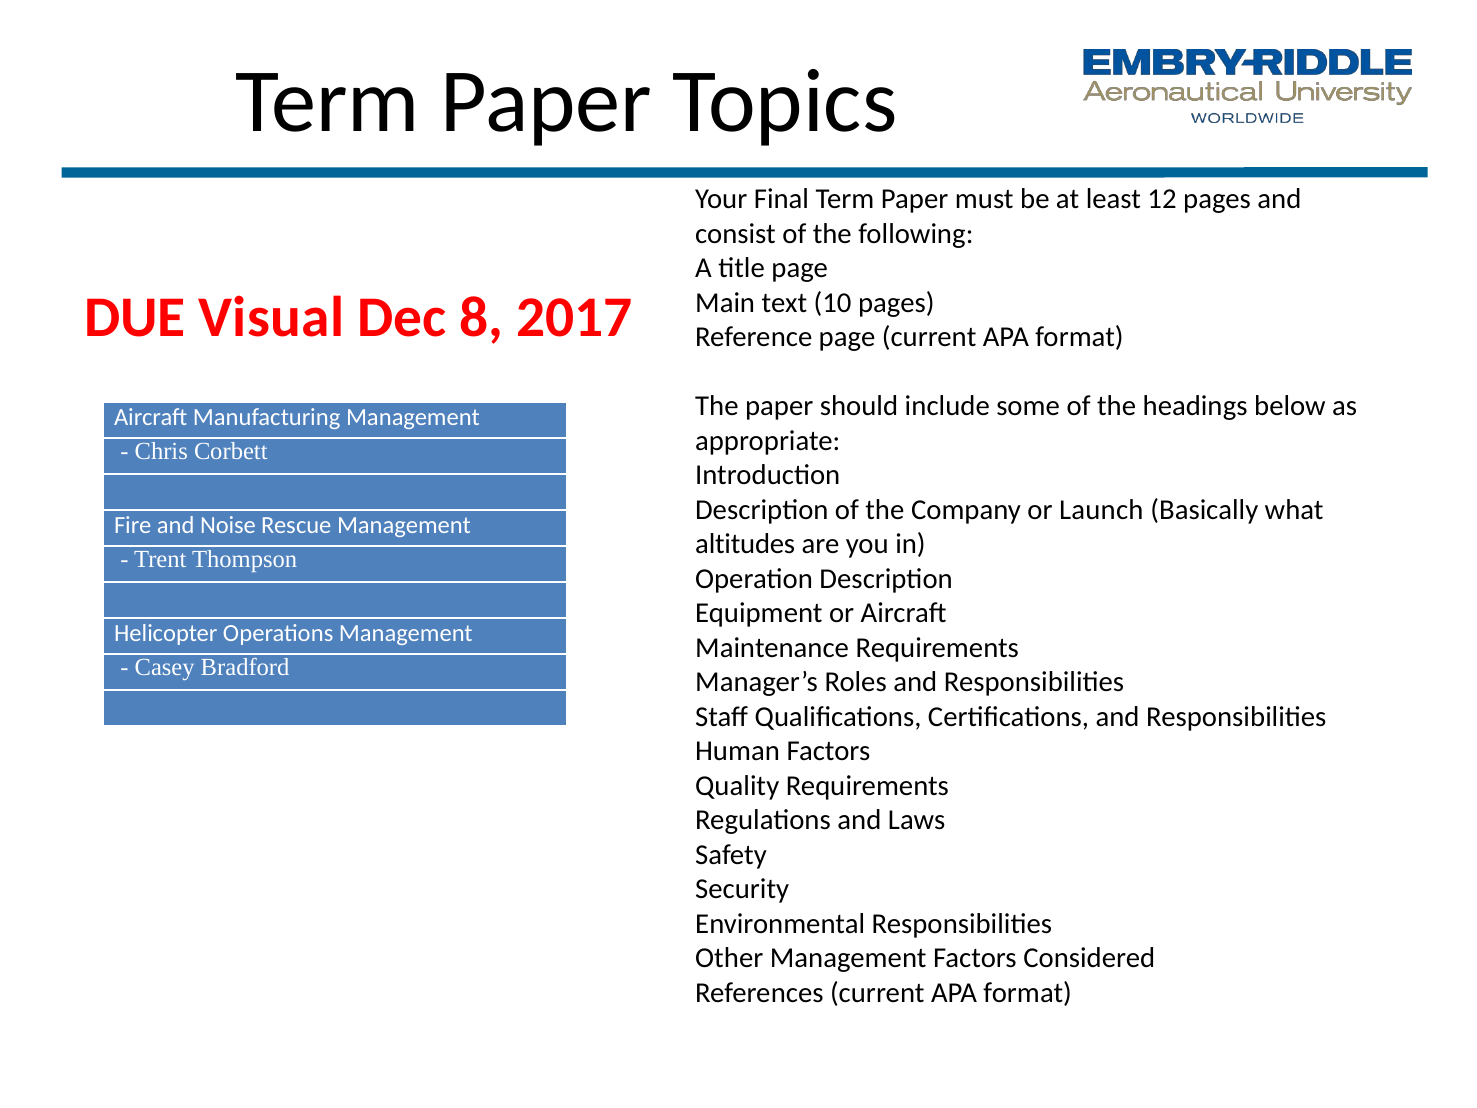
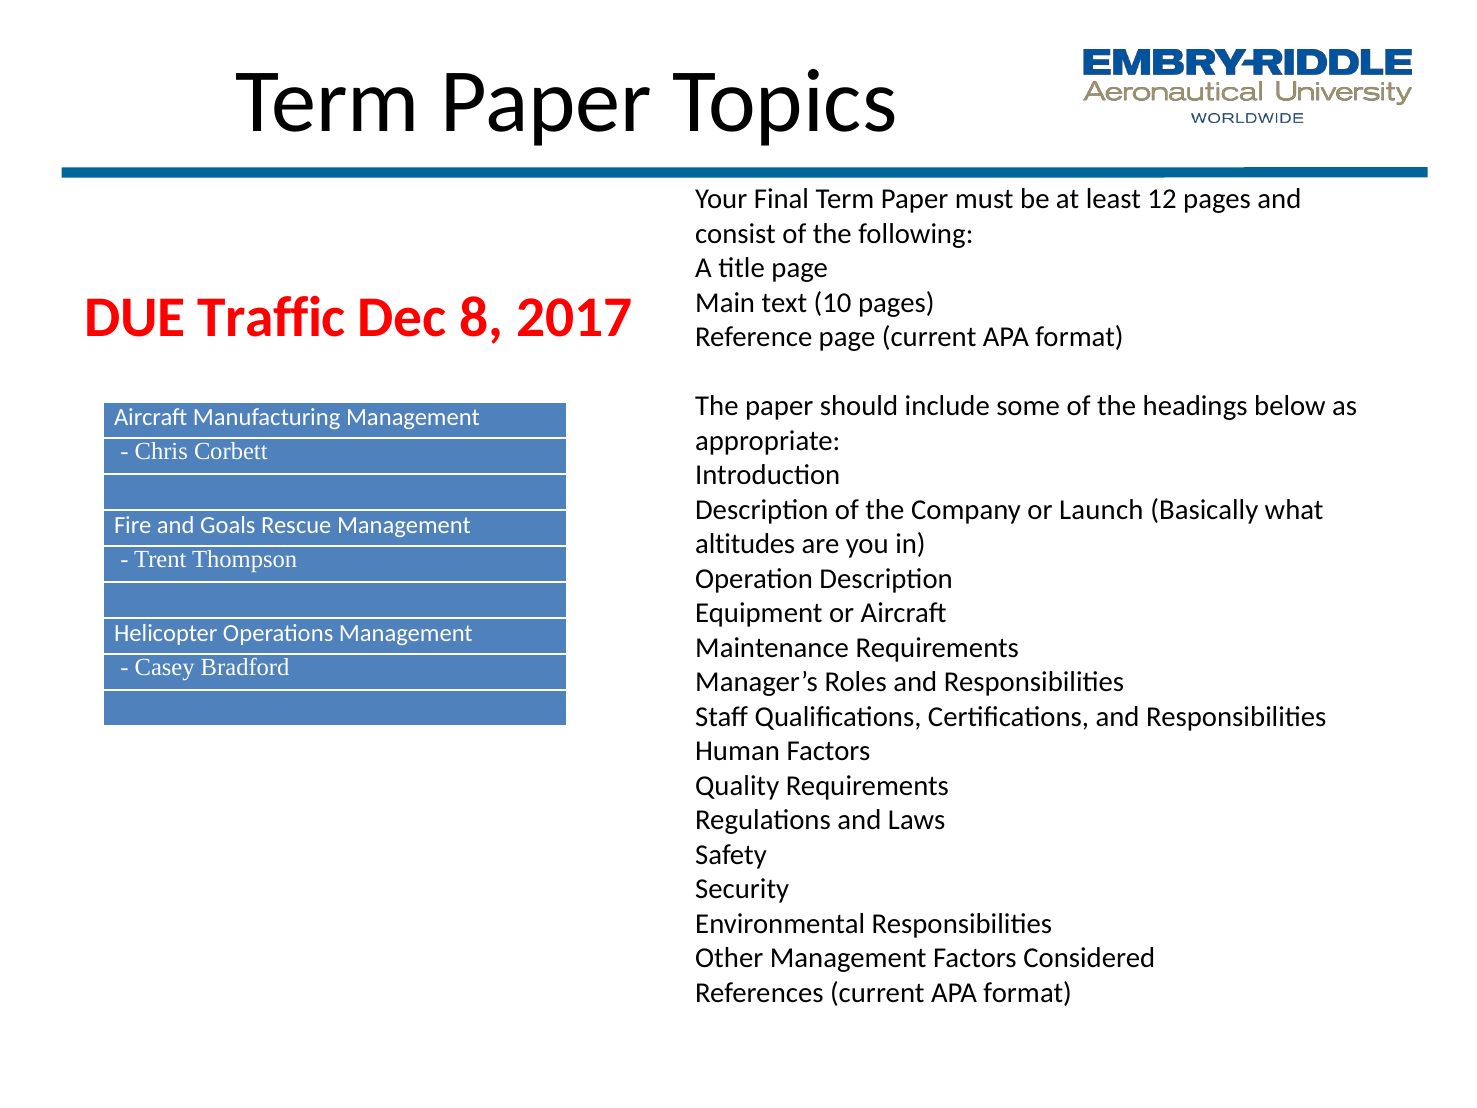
Visual: Visual -> Traffic
Noise: Noise -> Goals
